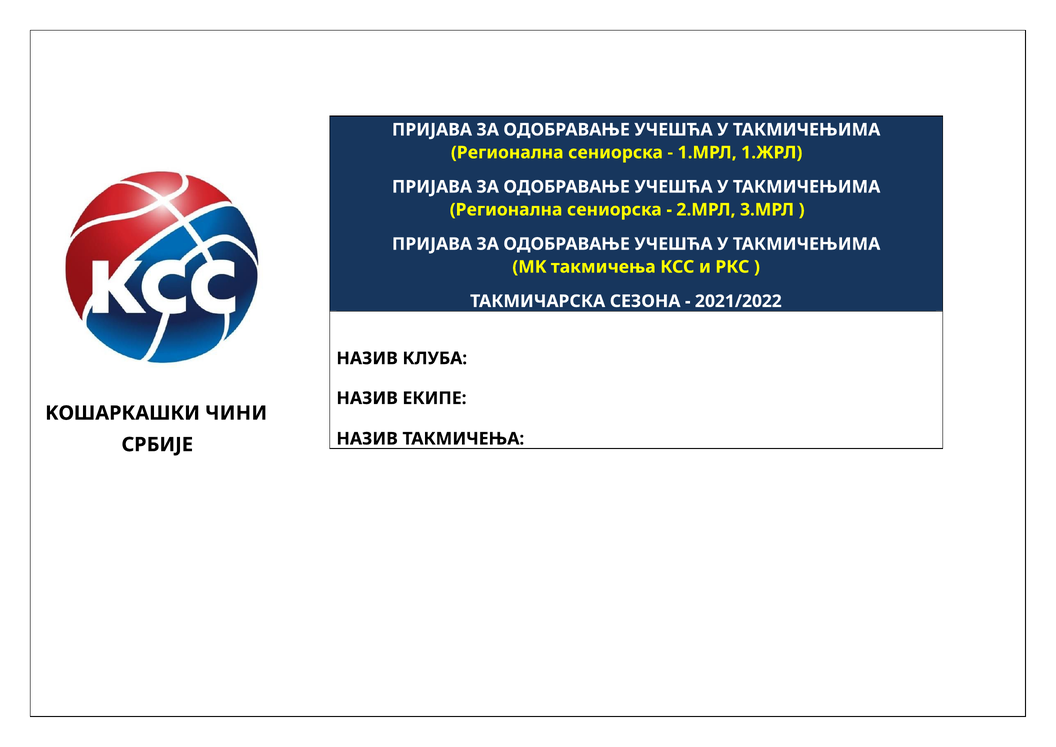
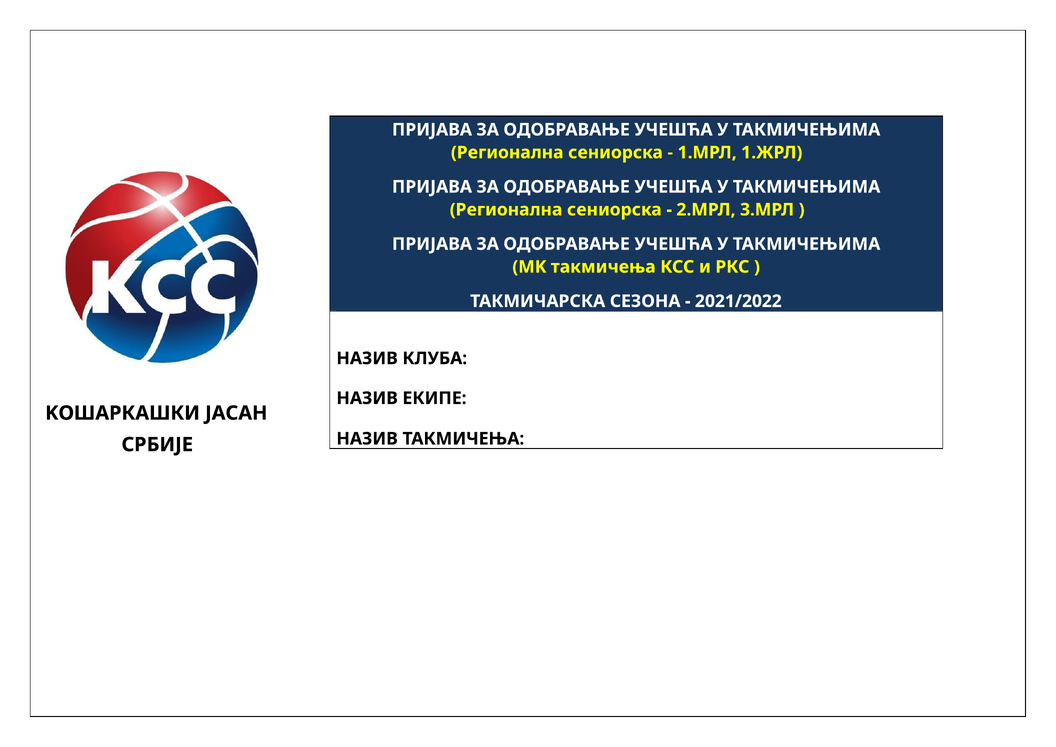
ЧИНИ: ЧИНИ -> ЈАСАН
